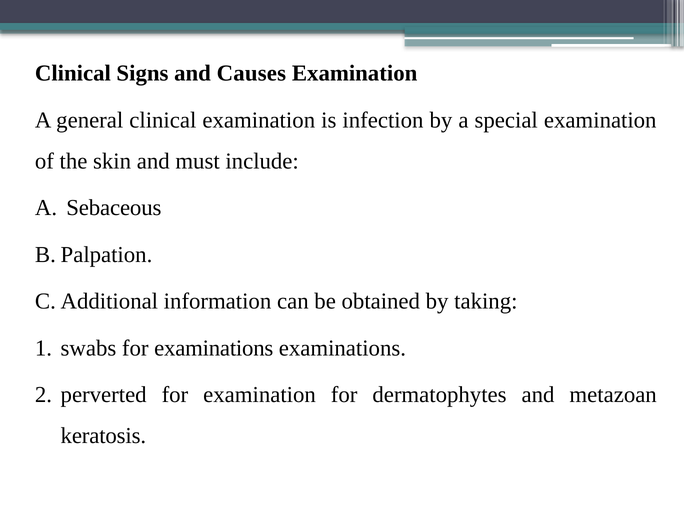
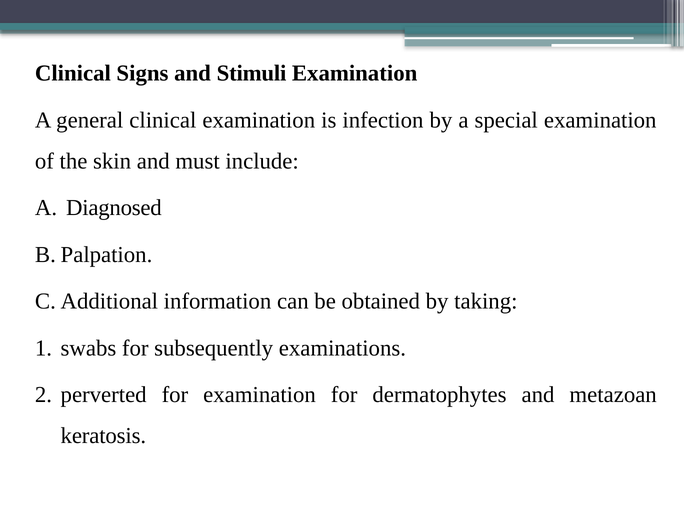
Causes: Causes -> Stimuli
Sebaceous: Sebaceous -> Diagnosed
for examinations: examinations -> subsequently
